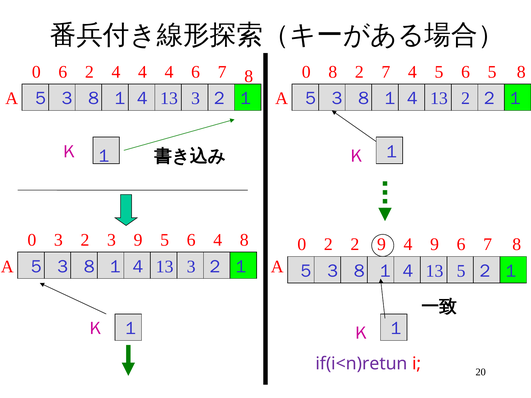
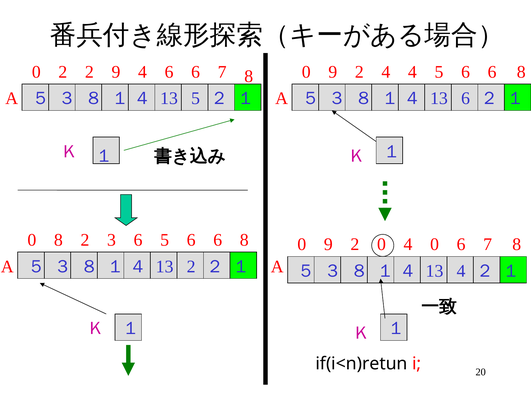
0 6: 6 -> 2
2 4: 4 -> 9
4 at (169, 72): 4 -> 6
8 at (333, 72): 8 -> 9
2 7: 7 -> 4
4 5 5: 5 -> 6
3 at (196, 99): 3 -> 5
13 2: 2 -> 6
0 3: 3 -> 8
3 9: 9 -> 6
4 at (218, 240): 4 -> 6
2 at (328, 245): 2 -> 9
2 9: 9 -> 0
4 9: 9 -> 0
４ 13 3: 3 -> 2
13 5: 5 -> 4
if(i<n)retun colour: purple -> black
